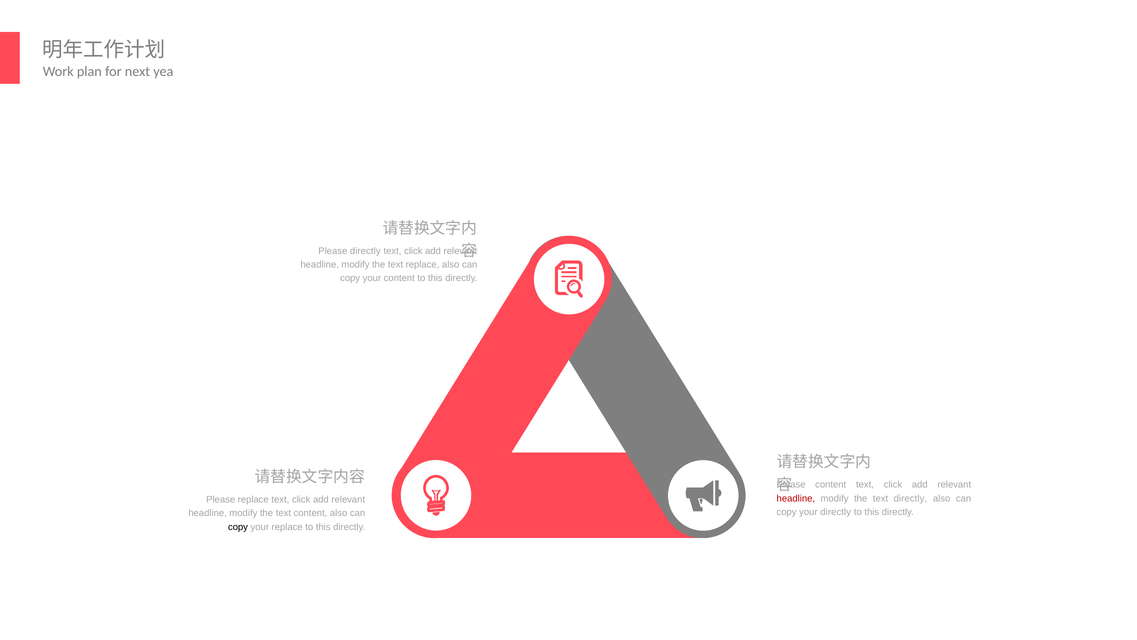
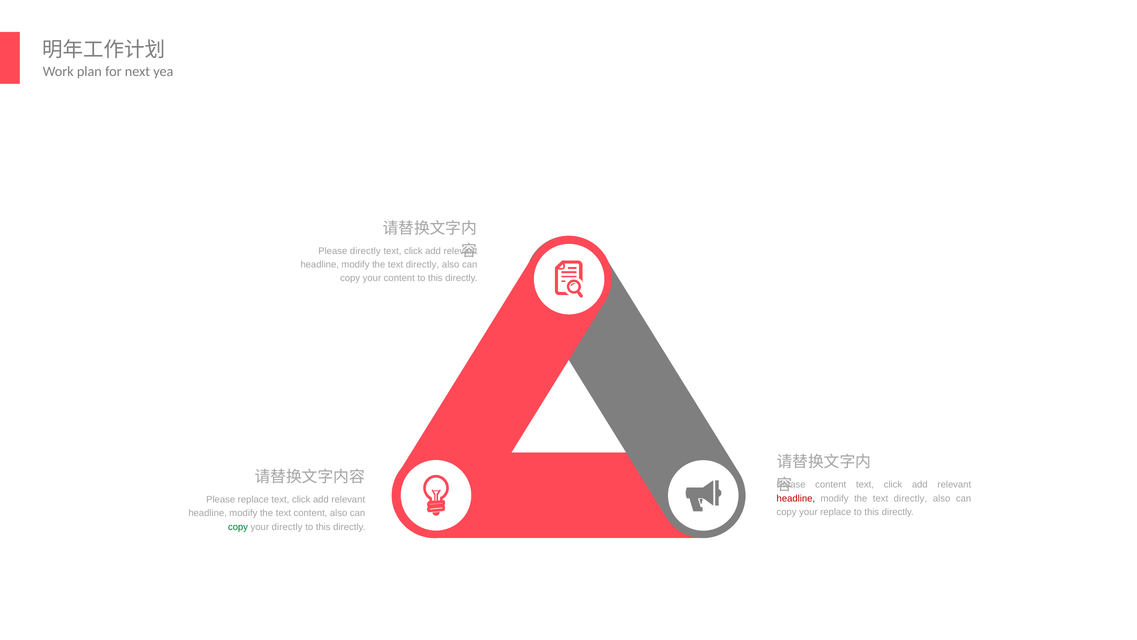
replace at (423, 265): replace -> directly
your directly: directly -> replace
copy at (238, 527) colour: black -> green
your replace: replace -> directly
